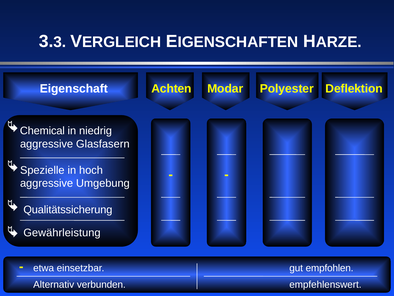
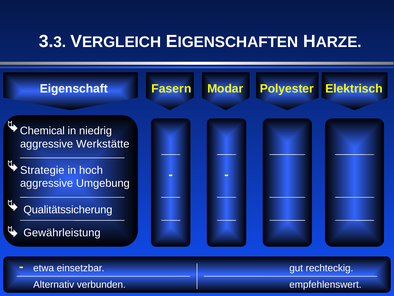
Achten: Achten -> Fasern
Deflektion: Deflektion -> Elektrisch
Glasfasern: Glasfasern -> Werkstätte
Spezielle: Spezielle -> Strategie
empfohlen: empfohlen -> rechteckig
